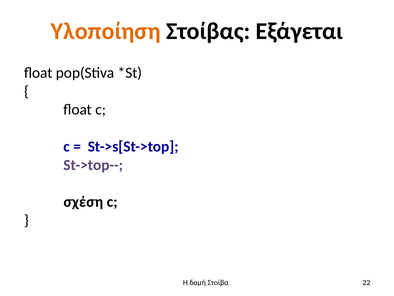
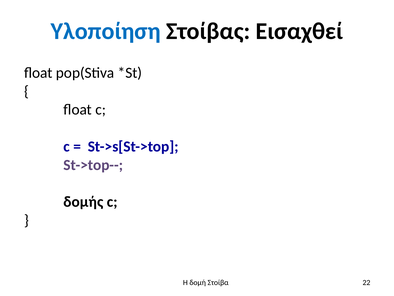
Υλοποίηση colour: orange -> blue
Εξάγεται: Εξάγεται -> Εισαχθεί
σχέση: σχέση -> δομής
